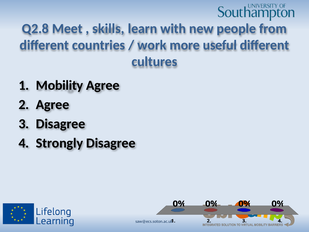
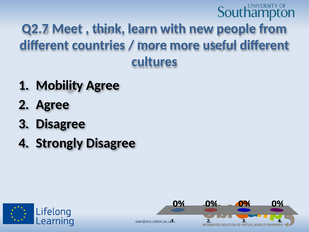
Q2.8: Q2.8 -> Q2.7
skills: skills -> think
work at (152, 45): work -> more
